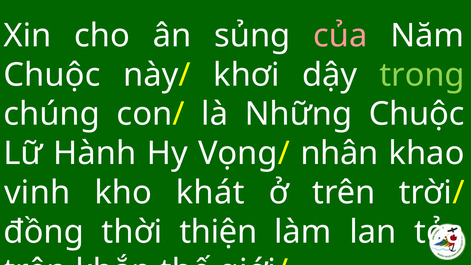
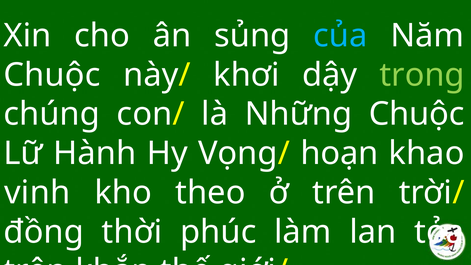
của colour: pink -> light blue
nhân: nhân -> hoạn
khát: khát -> theo
thiện: thiện -> phúc
